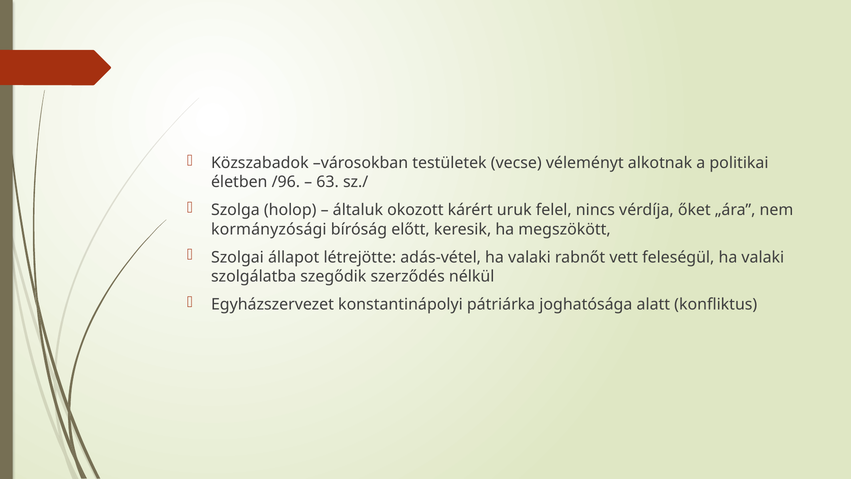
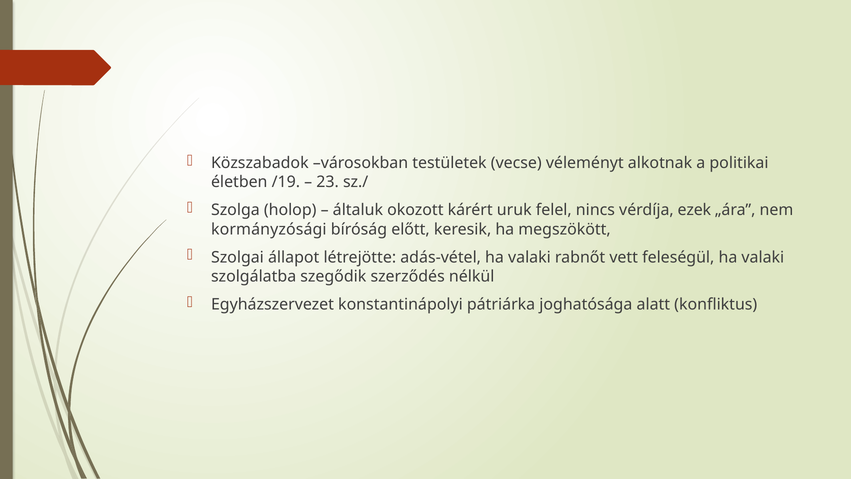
/96: /96 -> /19
63: 63 -> 23
őket: őket -> ezek
